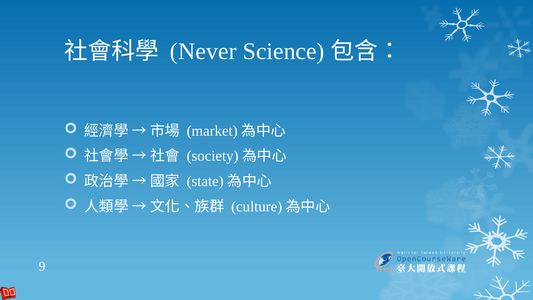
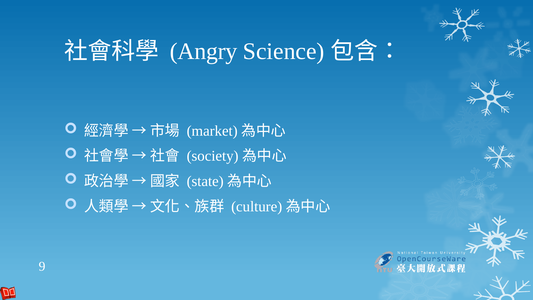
Never: Never -> Angry
